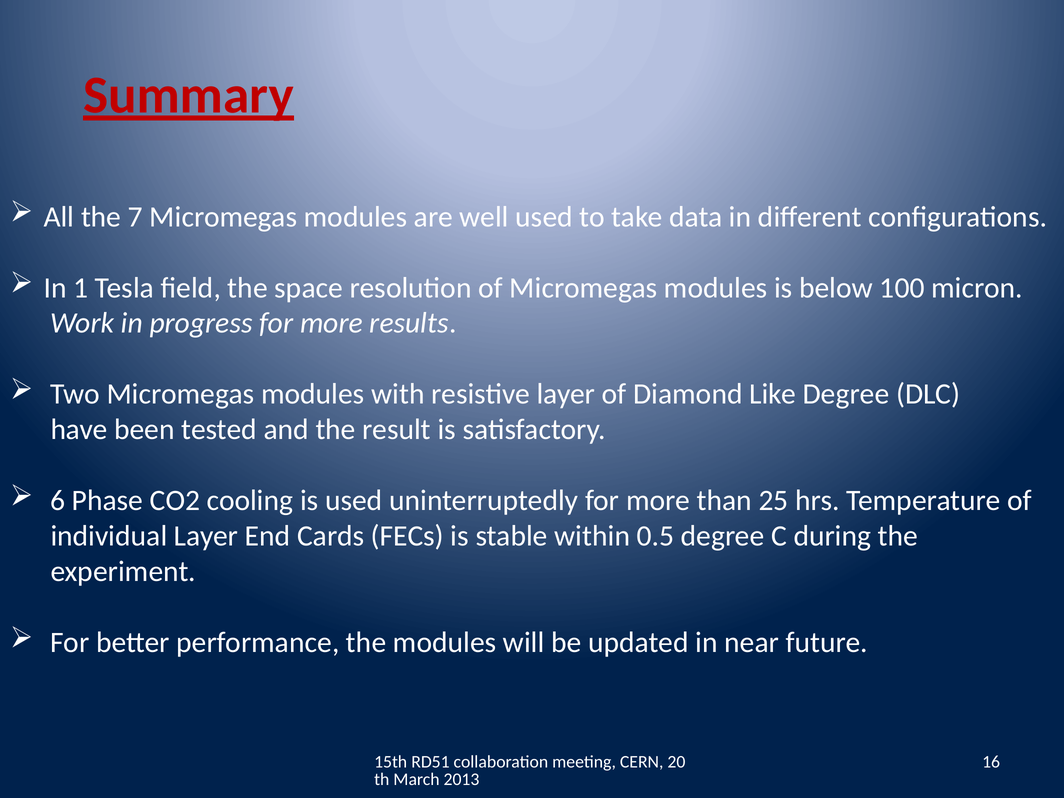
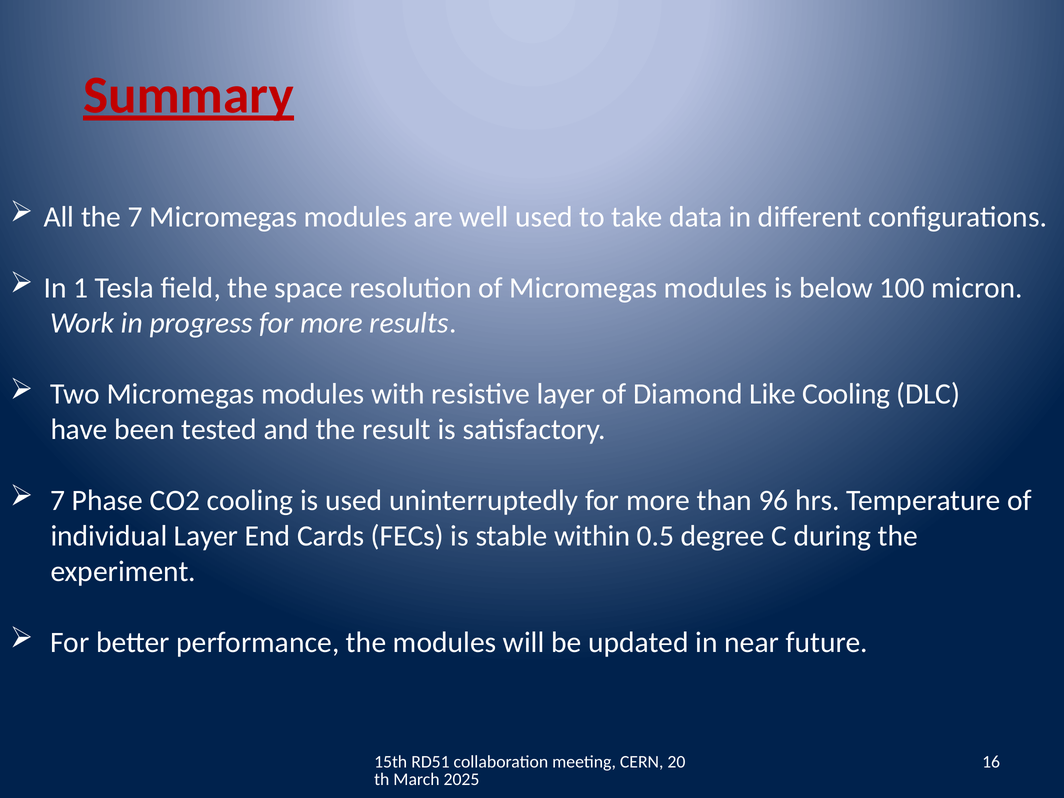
Like Degree: Degree -> Cooling
6 at (58, 501): 6 -> 7
25: 25 -> 96
2013: 2013 -> 2025
